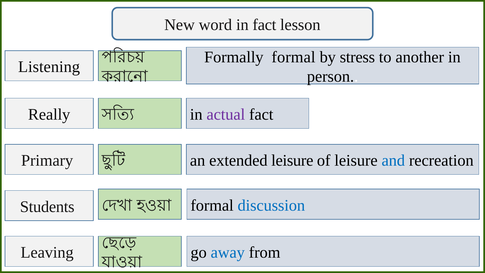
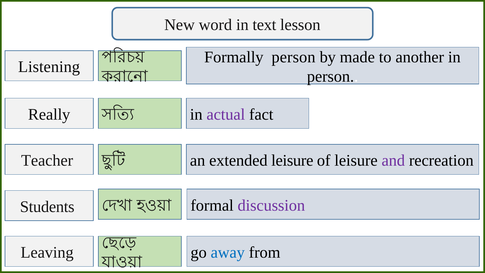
in fact: fact -> text
Formally formal: formal -> person
stress: stress -> made
Primary: Primary -> Teacher
and colour: blue -> purple
discussion colour: blue -> purple
